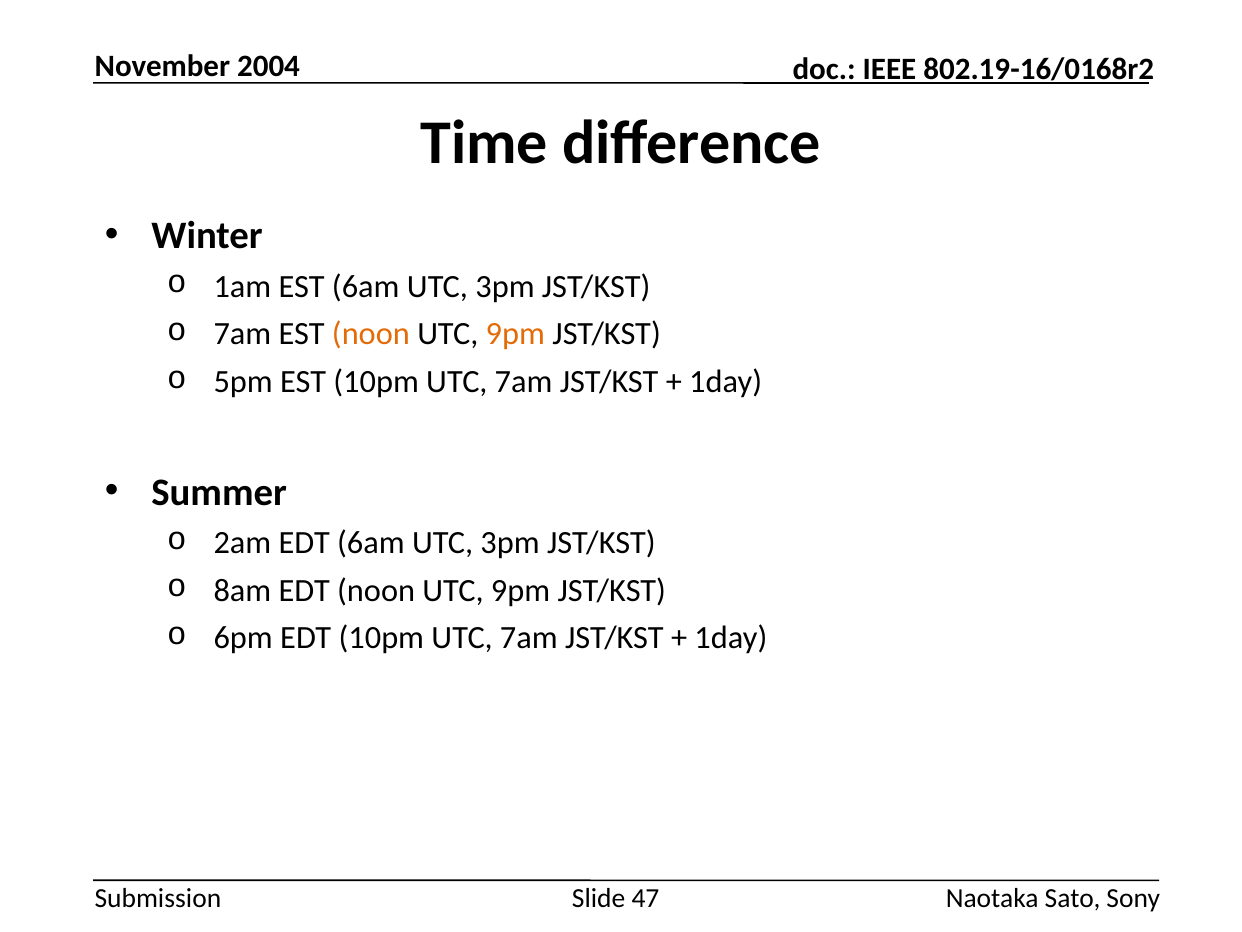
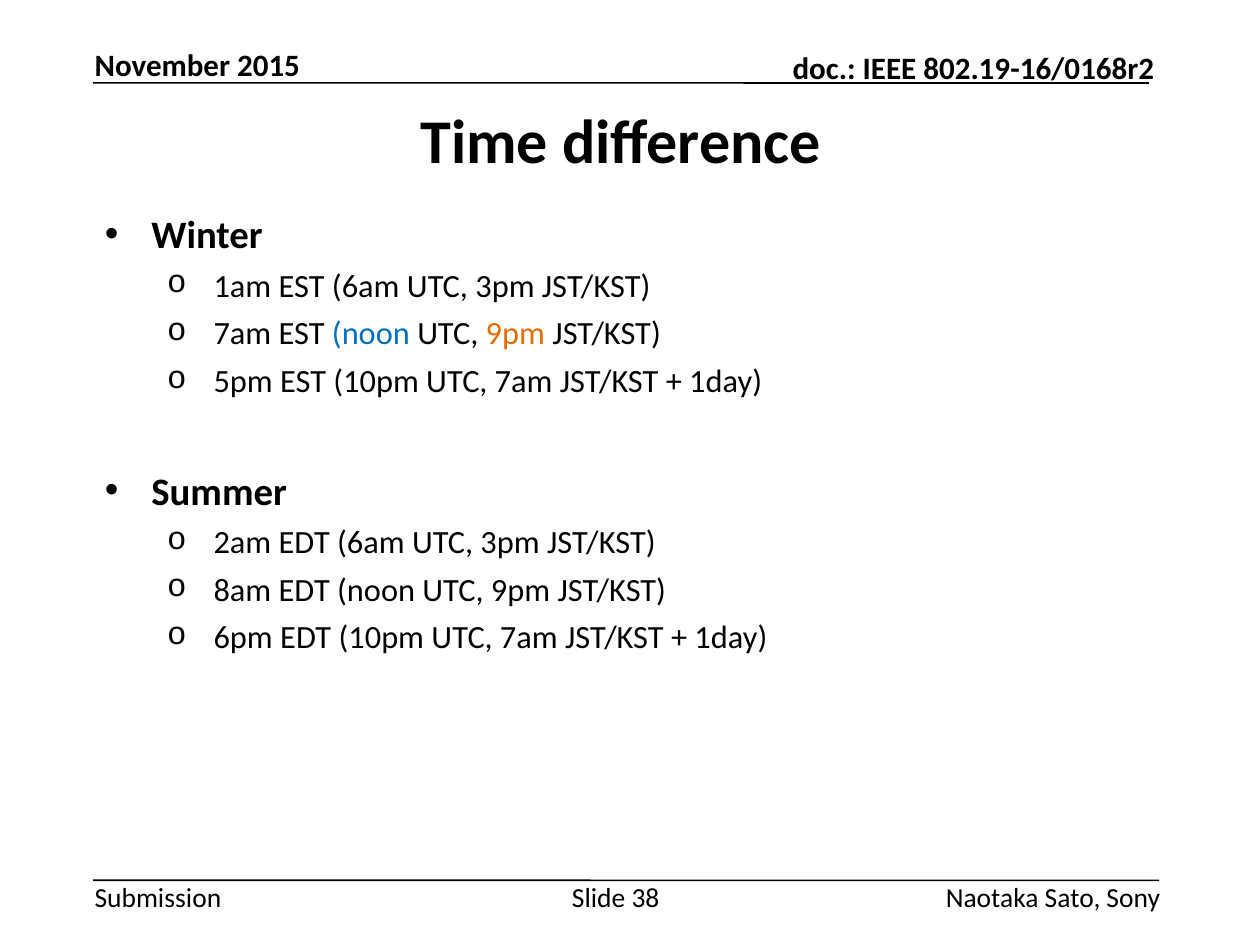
2004: 2004 -> 2015
noon at (371, 334) colour: orange -> blue
47: 47 -> 38
